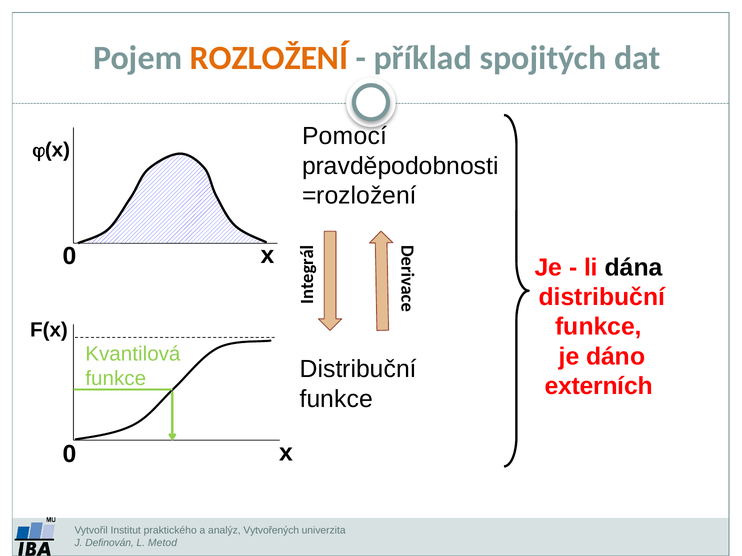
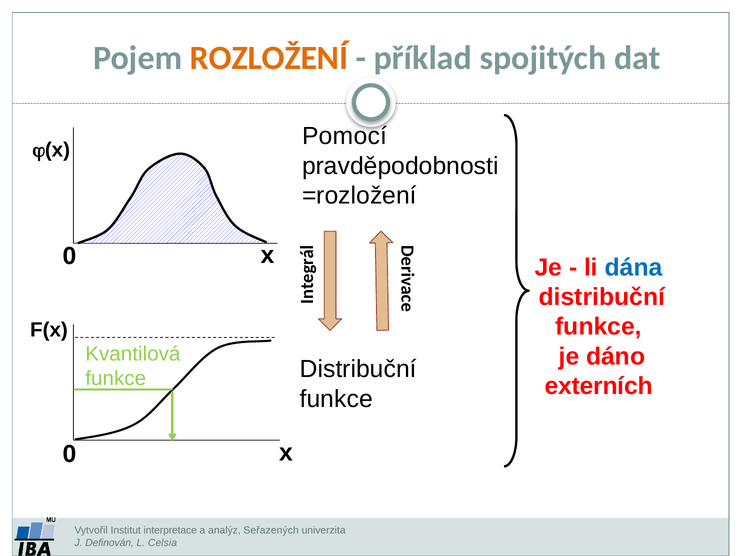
dána colour: black -> blue
praktického: praktického -> interpretace
Vytvořených: Vytvořených -> Seřazených
Metod: Metod -> Celsia
